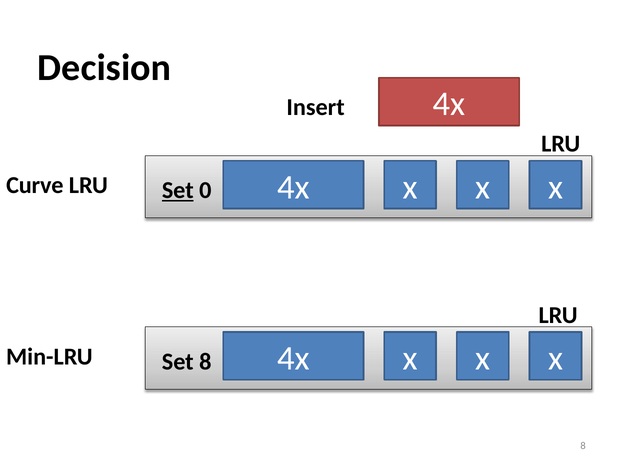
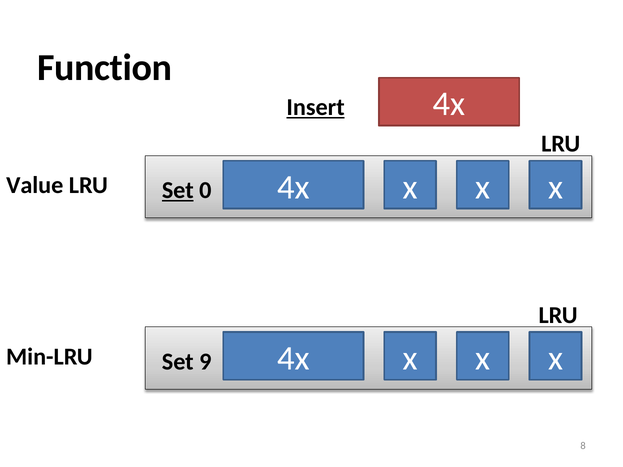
Decision: Decision -> Function
Insert underline: none -> present
Curve: Curve -> Value
Set 8: 8 -> 9
